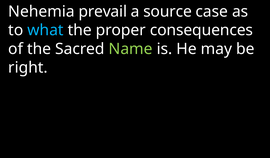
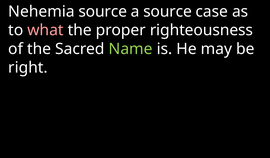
Nehemia prevail: prevail -> source
what colour: light blue -> pink
consequences: consequences -> righteousness
